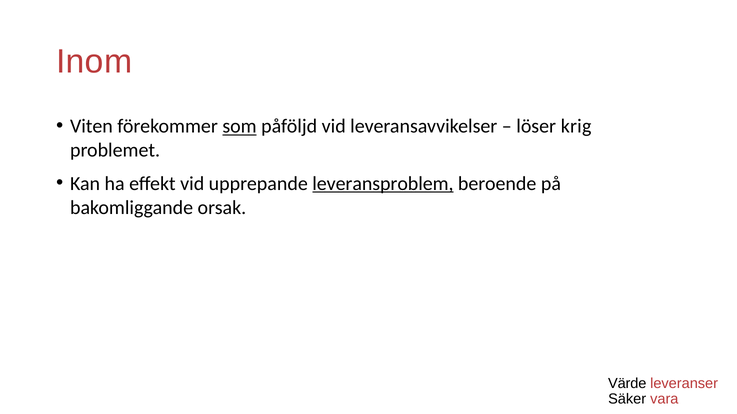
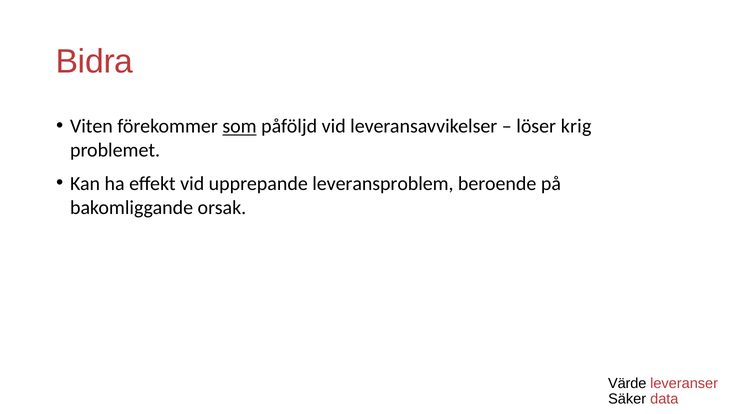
Inom: Inom -> Bidra
leveransproblem underline: present -> none
vara: vara -> data
